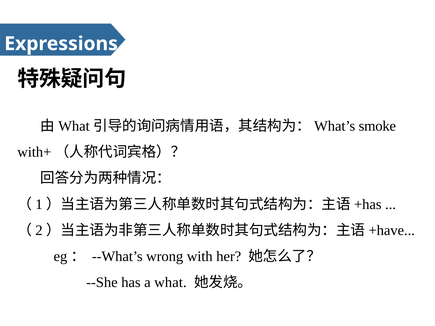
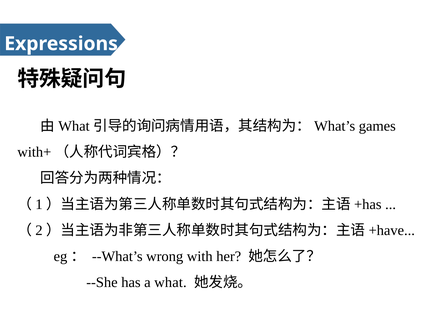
smoke: smoke -> games
